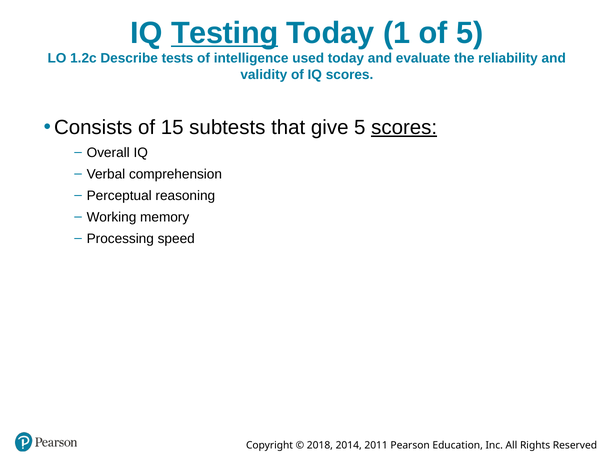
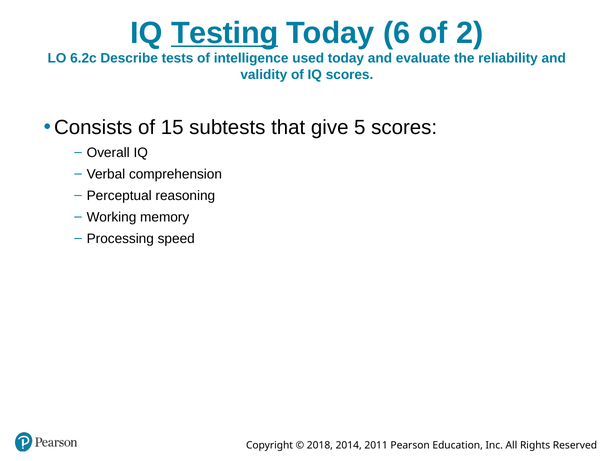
1: 1 -> 6
of 5: 5 -> 2
1.2c: 1.2c -> 6.2c
scores at (404, 127) underline: present -> none
